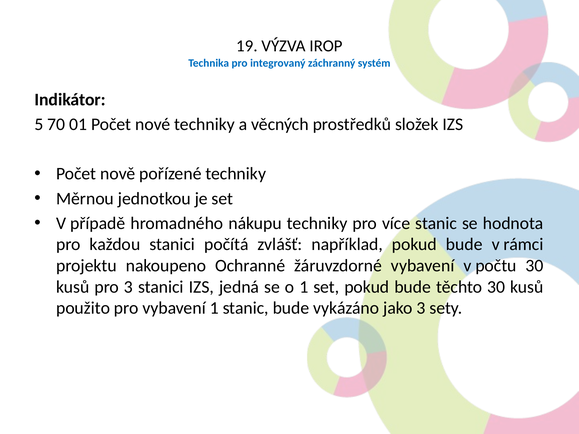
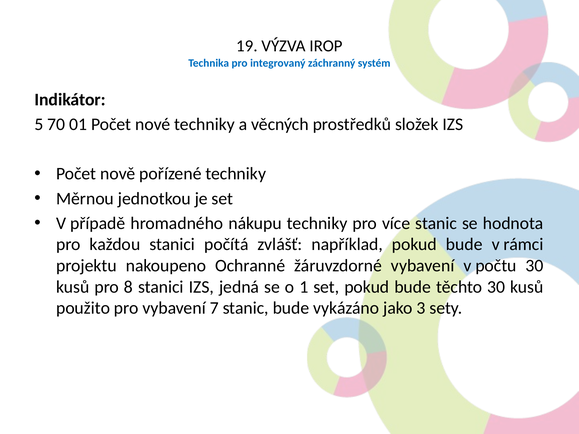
pro 3: 3 -> 8
vybavení 1: 1 -> 7
